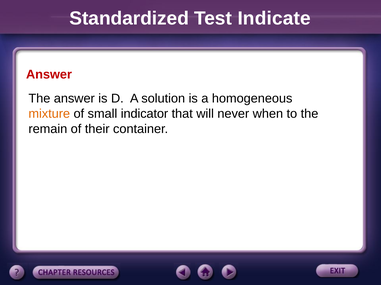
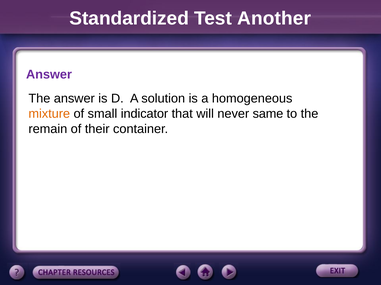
Indicate: Indicate -> Another
Answer at (49, 75) colour: red -> purple
when: when -> same
